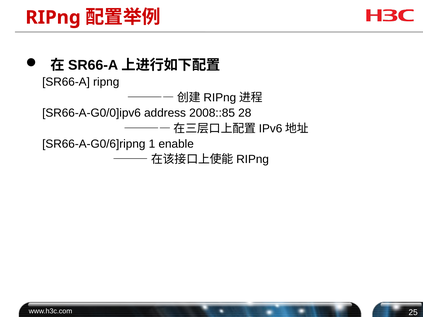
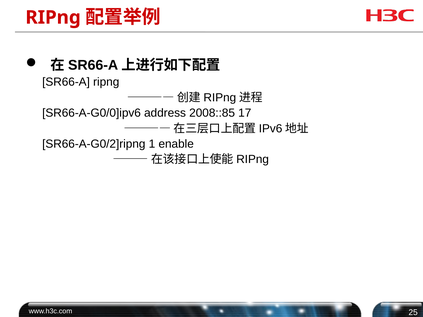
28: 28 -> 17
SR66-A-G0/6]ripng: SR66-A-G0/6]ripng -> SR66-A-G0/2]ripng
